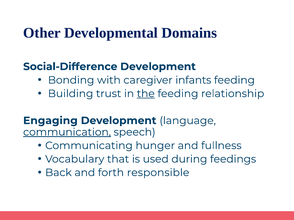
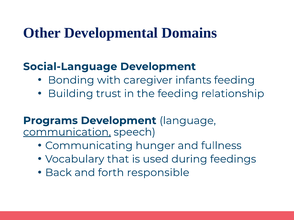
Social-Difference: Social-Difference -> Social-Language
the underline: present -> none
Engaging: Engaging -> Programs
